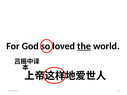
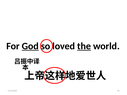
God underline: none -> present
